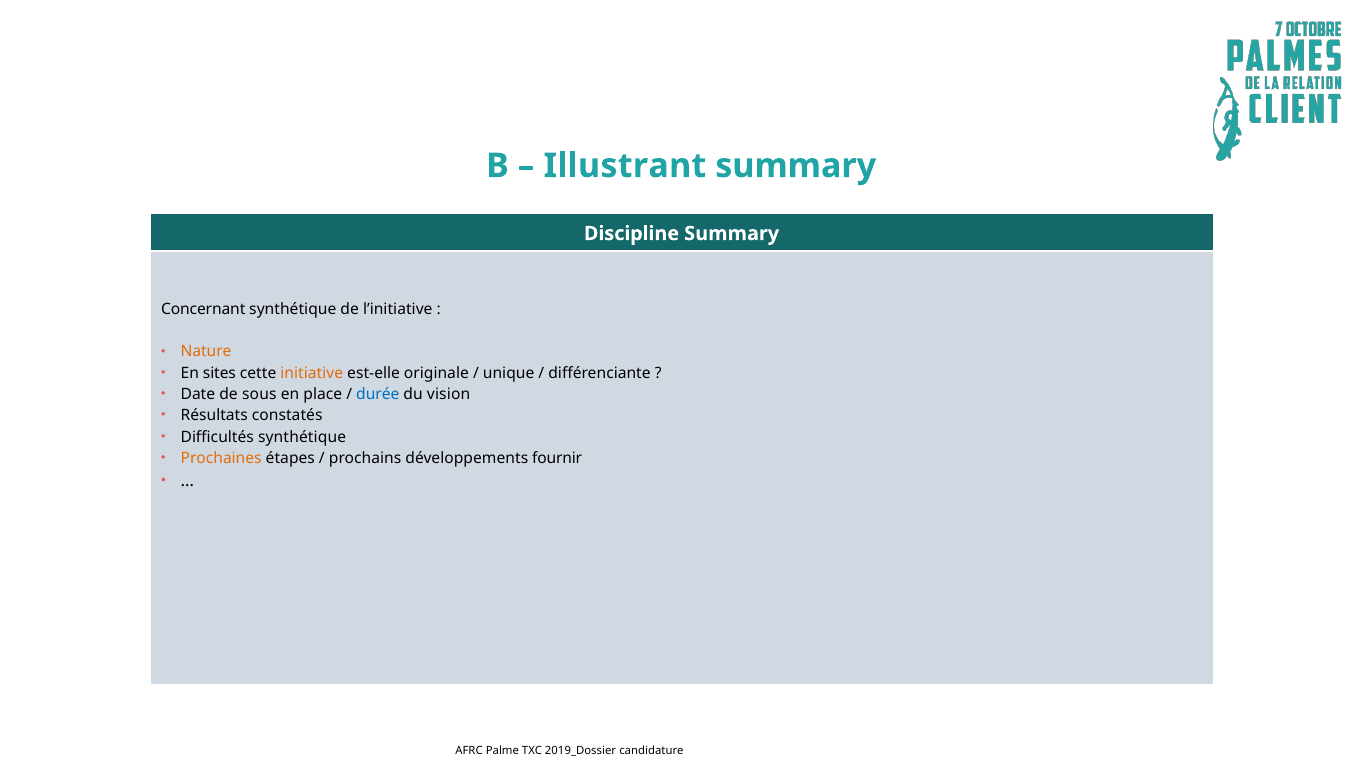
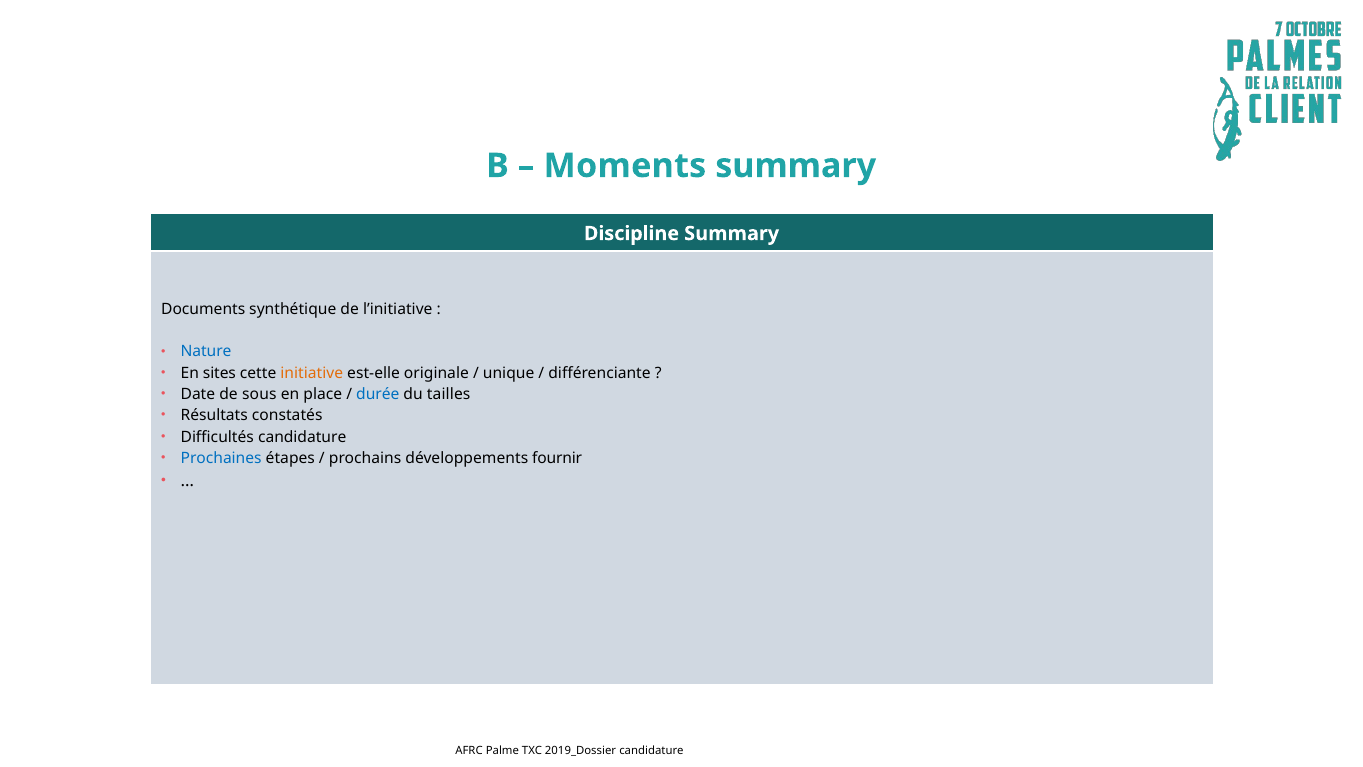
Illustrant: Illustrant -> Moments
Concernant: Concernant -> Documents
Nature colour: orange -> blue
vision: vision -> tailles
Difficultés synthétique: synthétique -> candidature
Prochaines colour: orange -> blue
